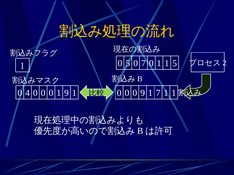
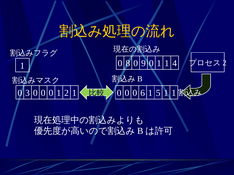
0 5: 5 -> 8
0 7: 7 -> 9
1 5: 5 -> 4
4: 4 -> 3
1 9: 9 -> 2
0 9: 9 -> 6
1 7: 7 -> 5
